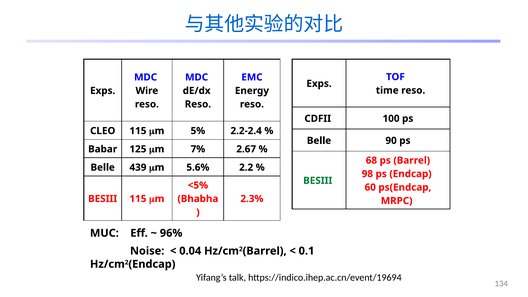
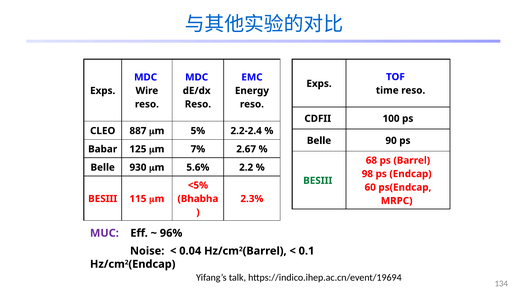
CLEO 115: 115 -> 887
439: 439 -> 930
MUC colour: black -> purple
